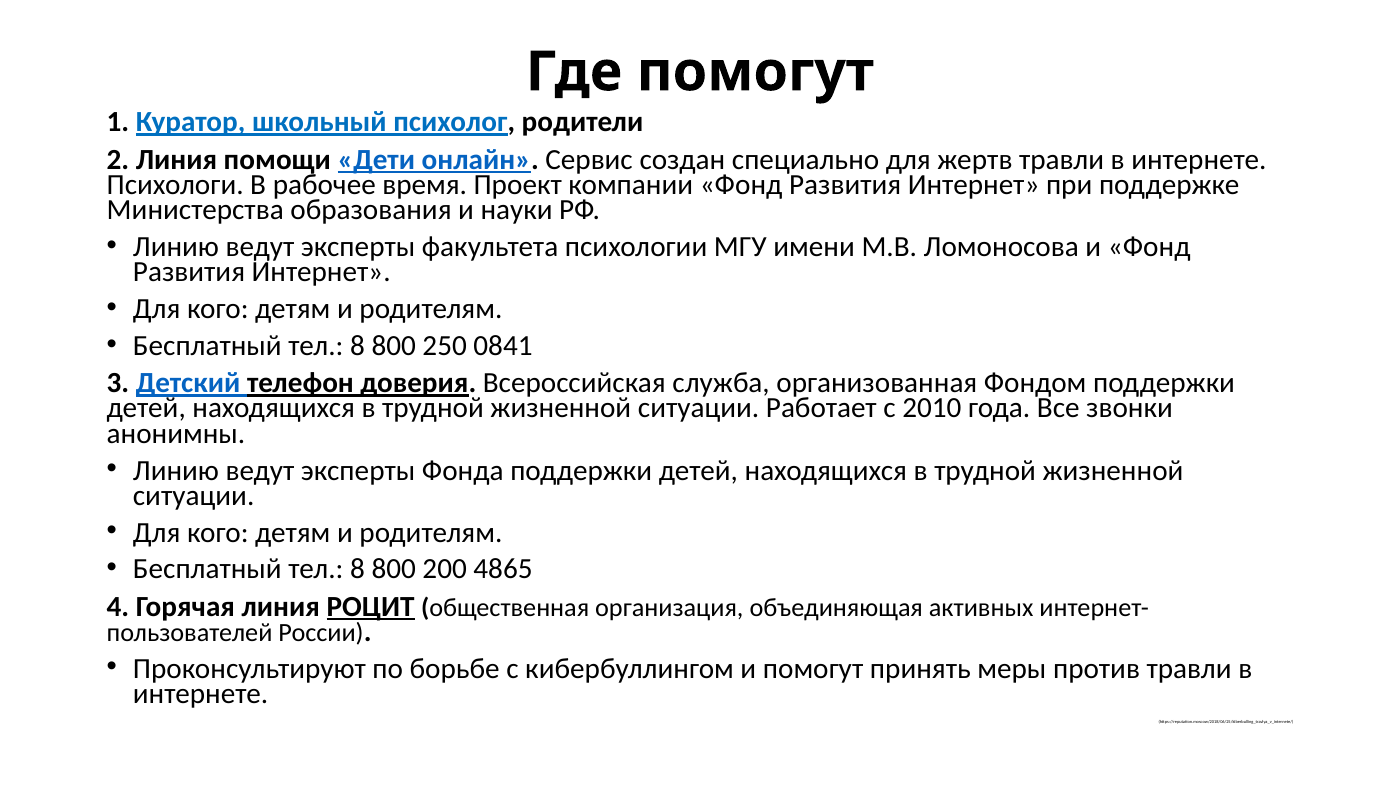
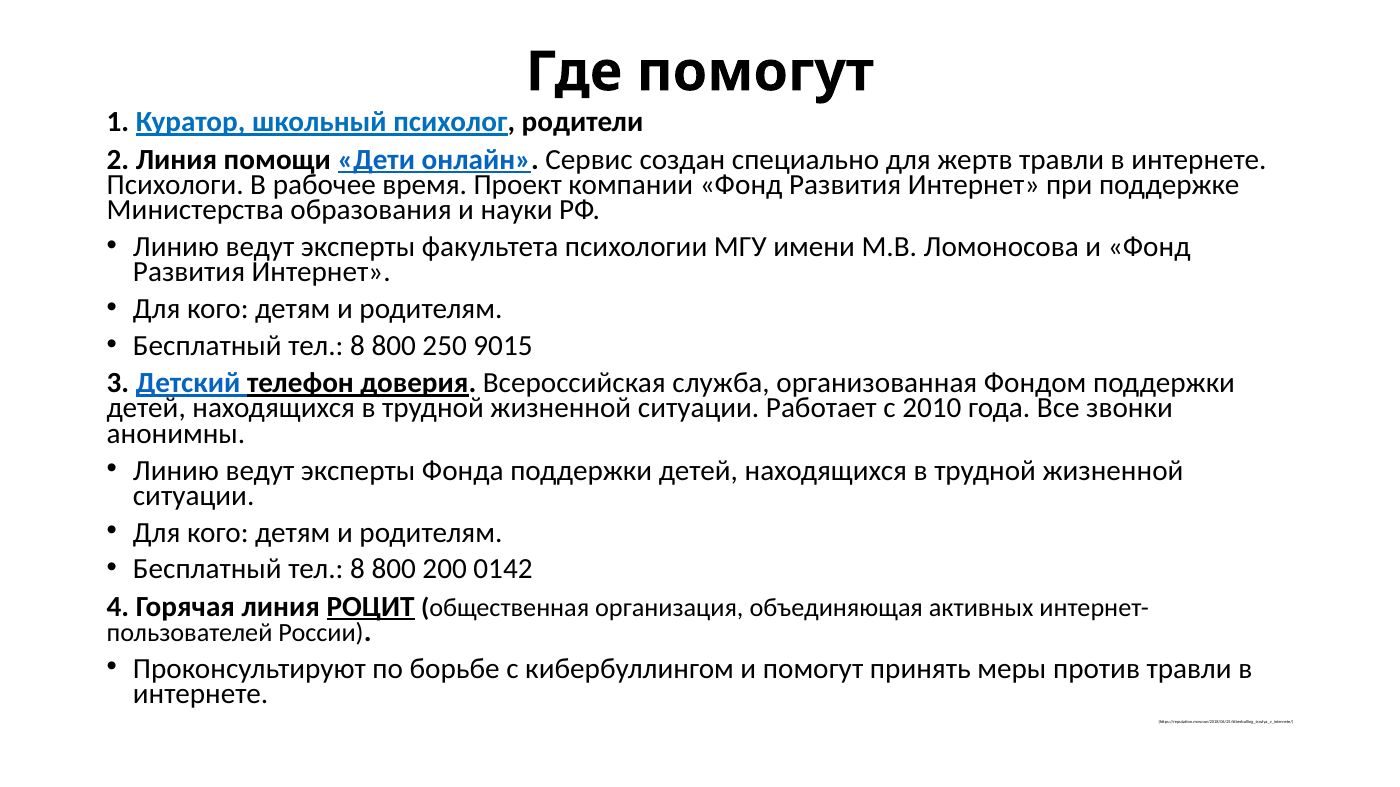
0841: 0841 -> 9015
4865: 4865 -> 0142
